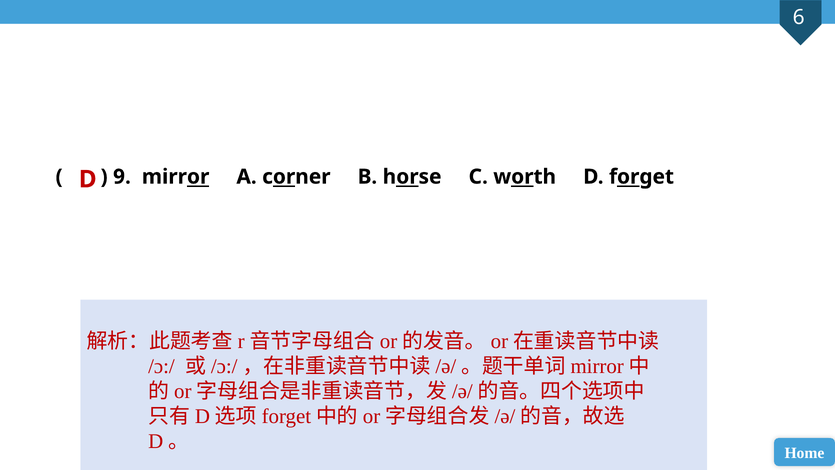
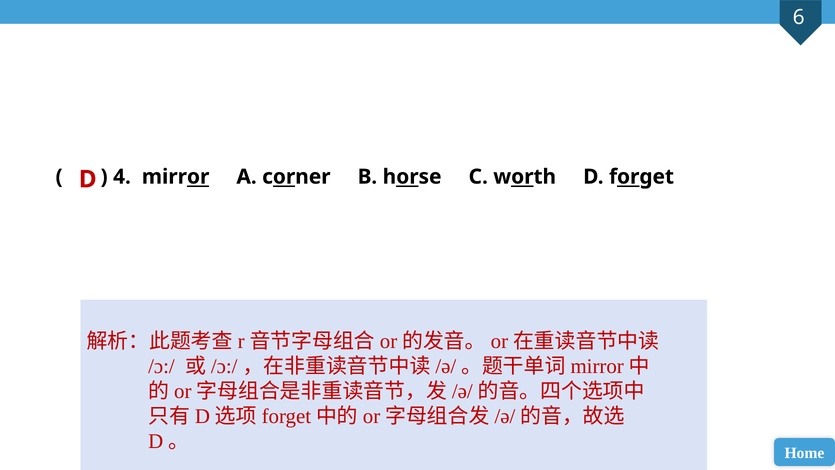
9: 9 -> 4
